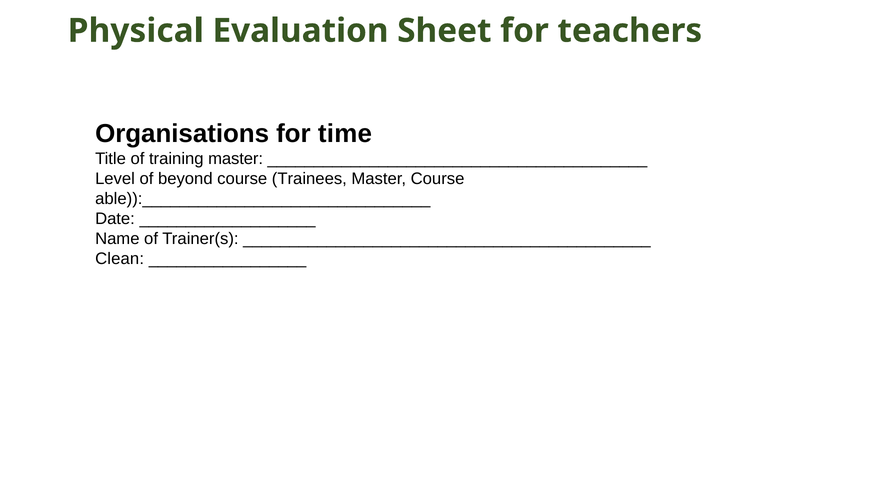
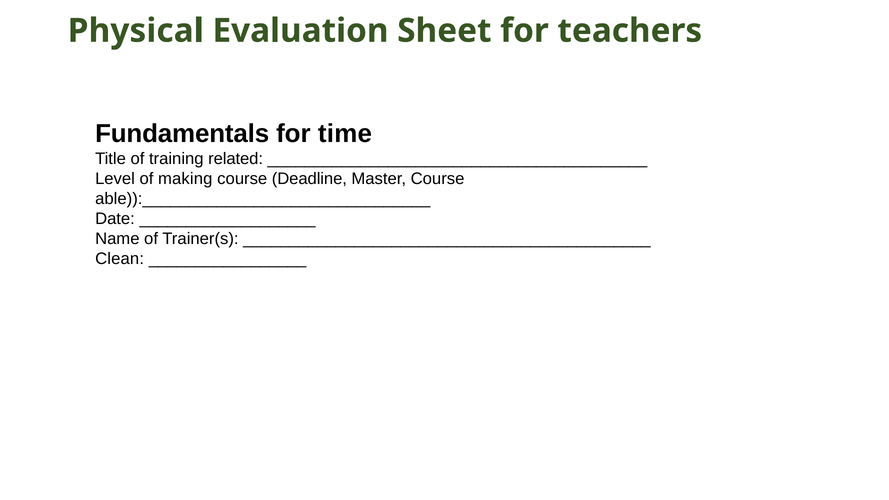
Organisations: Organisations -> Fundamentals
training master: master -> related
beyond: beyond -> making
Trainees: Trainees -> Deadline
